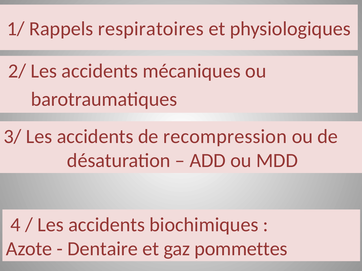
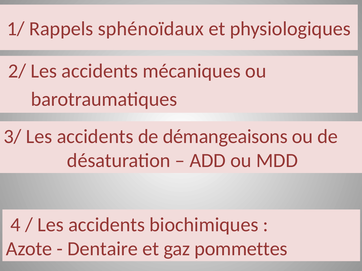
respiratoires: respiratoires -> sphénoïdaux
recompression: recompression -> démangeaisons
